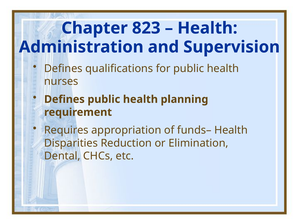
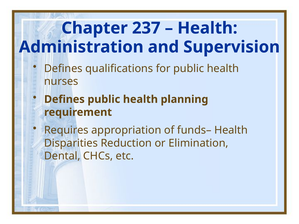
823: 823 -> 237
